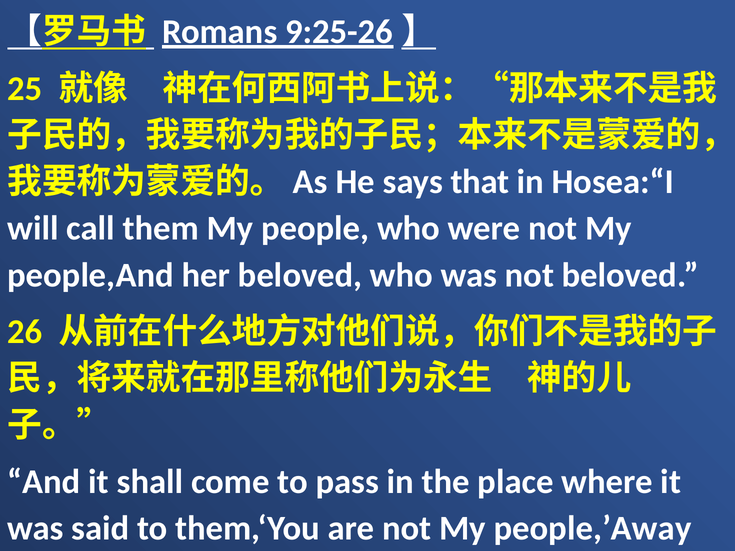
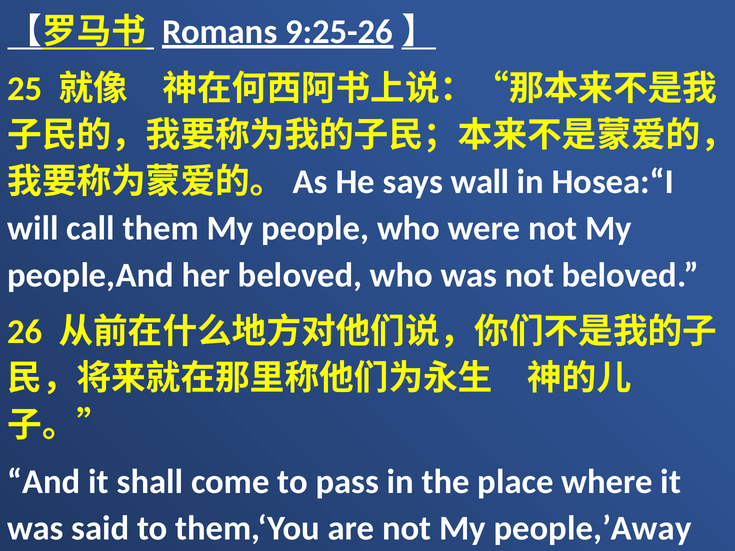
that: that -> wall
